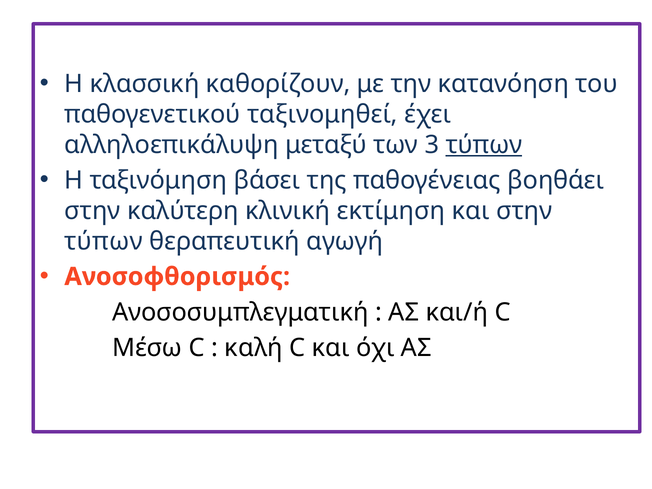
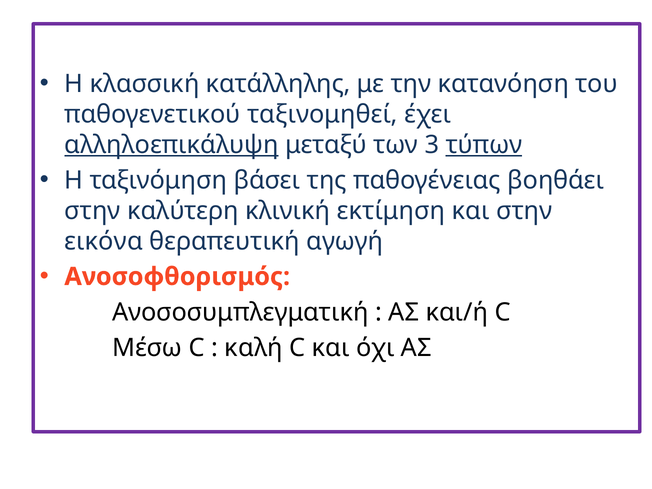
καθορίζουν: καθορίζουν -> κατάλληλης
αλληλοεπικάλυψη underline: none -> present
τύπων at (104, 241): τύπων -> εικόνα
